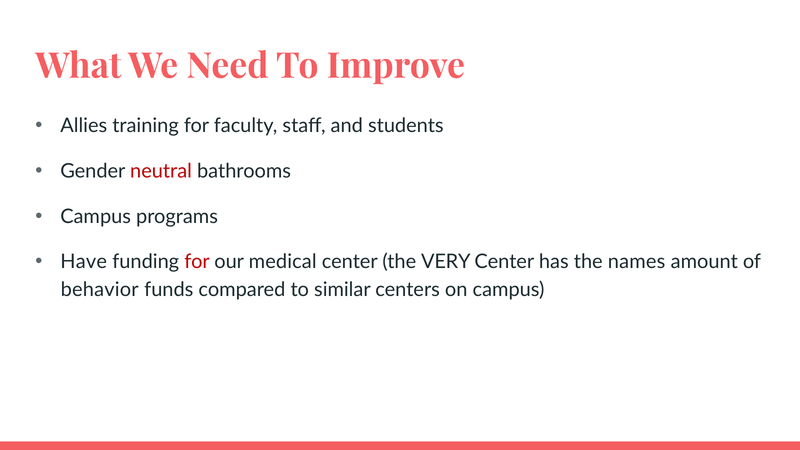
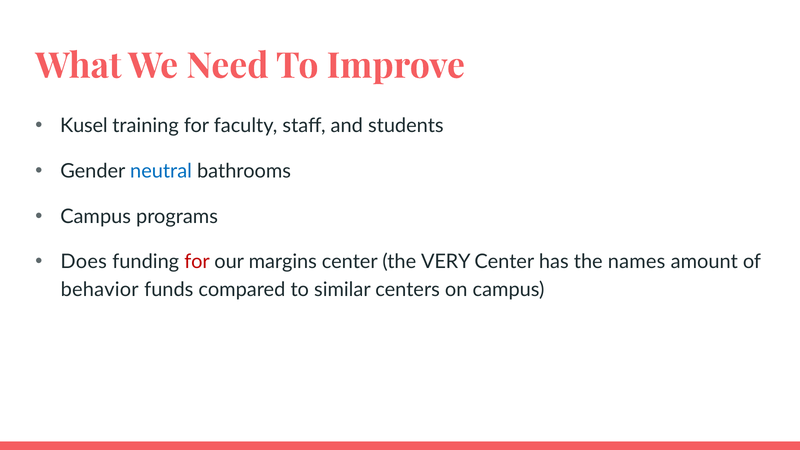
Allies: Allies -> Kusel
neutral colour: red -> blue
Have: Have -> Does
medical: medical -> margins
